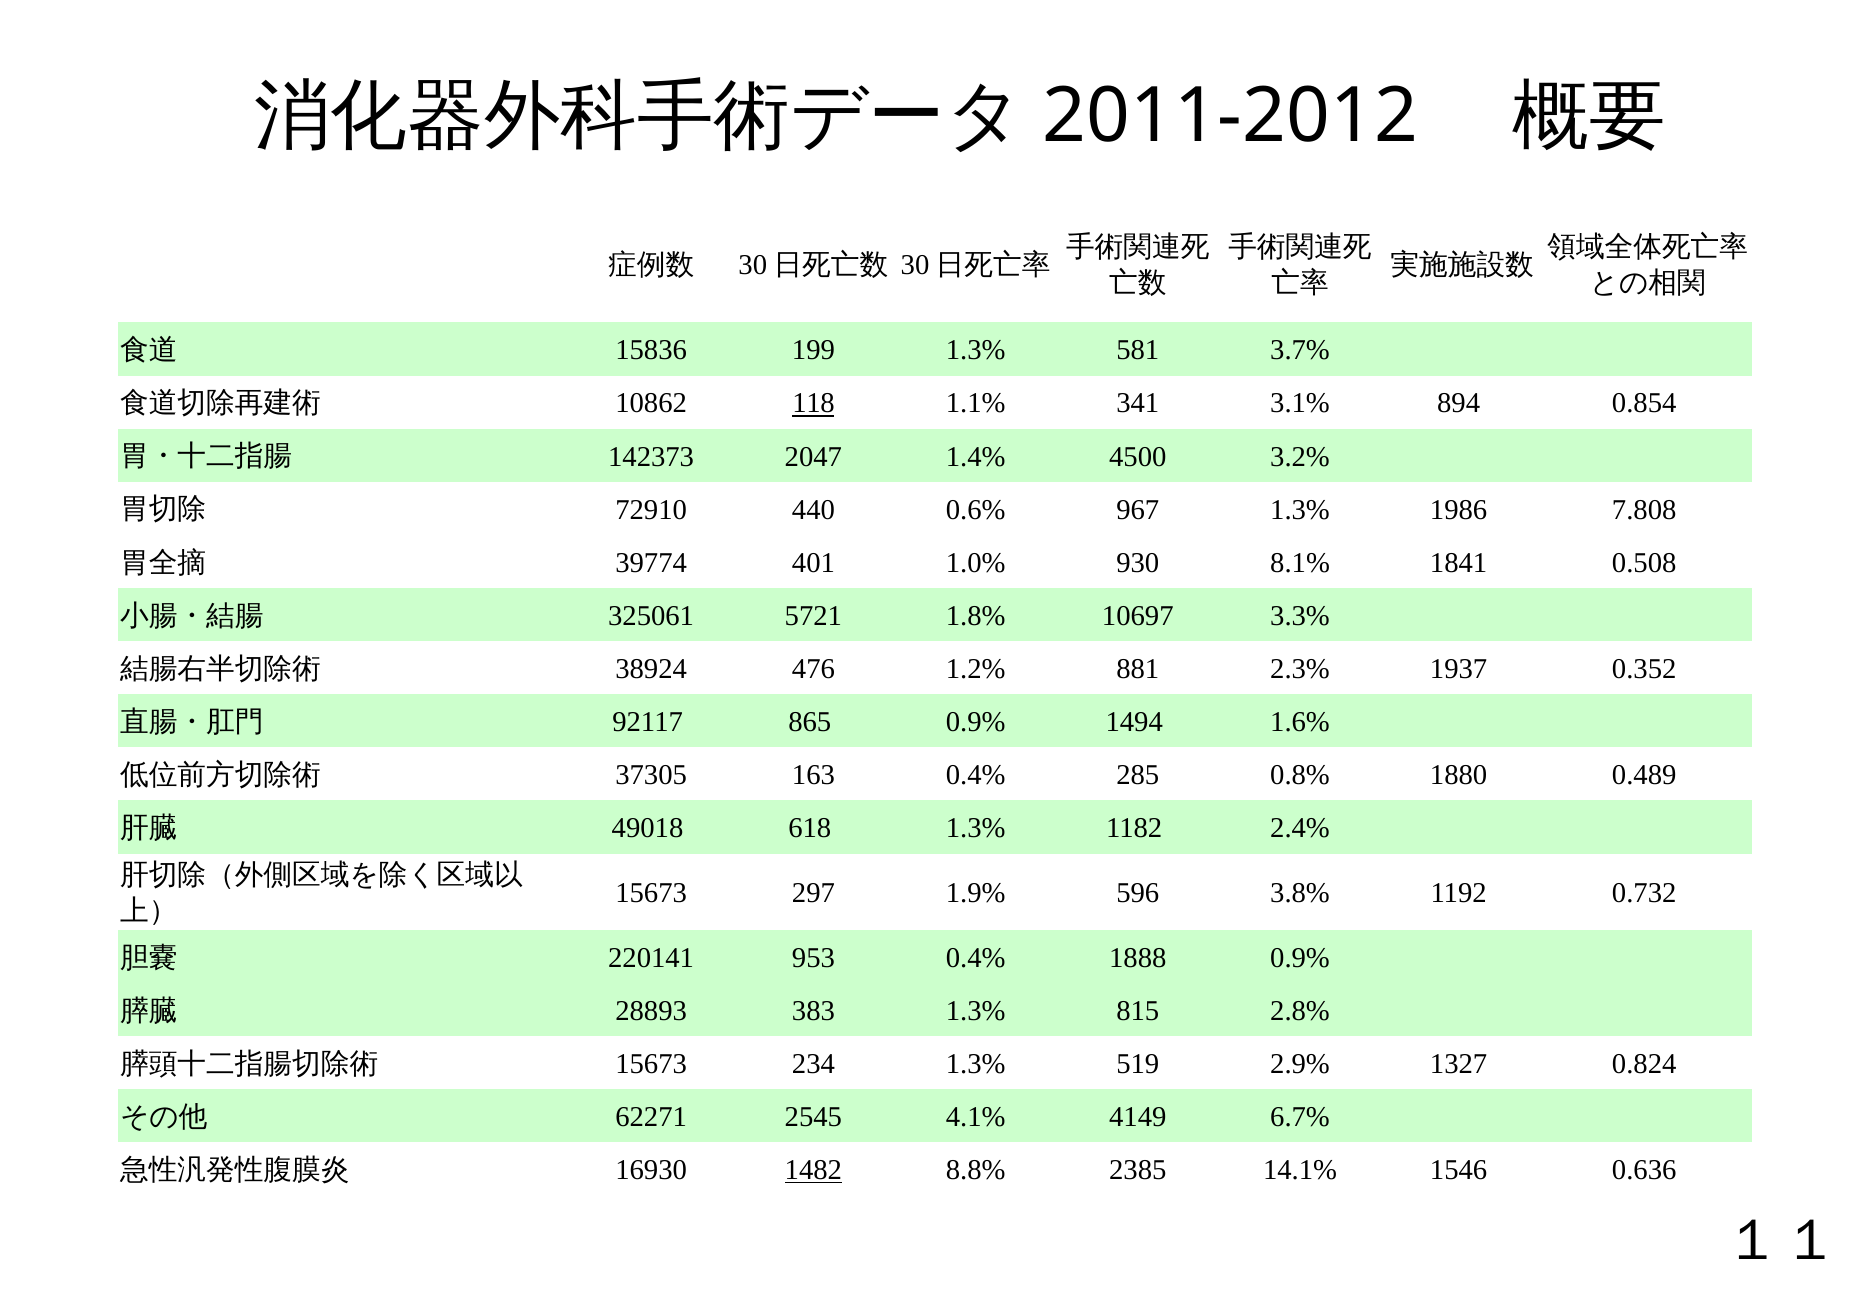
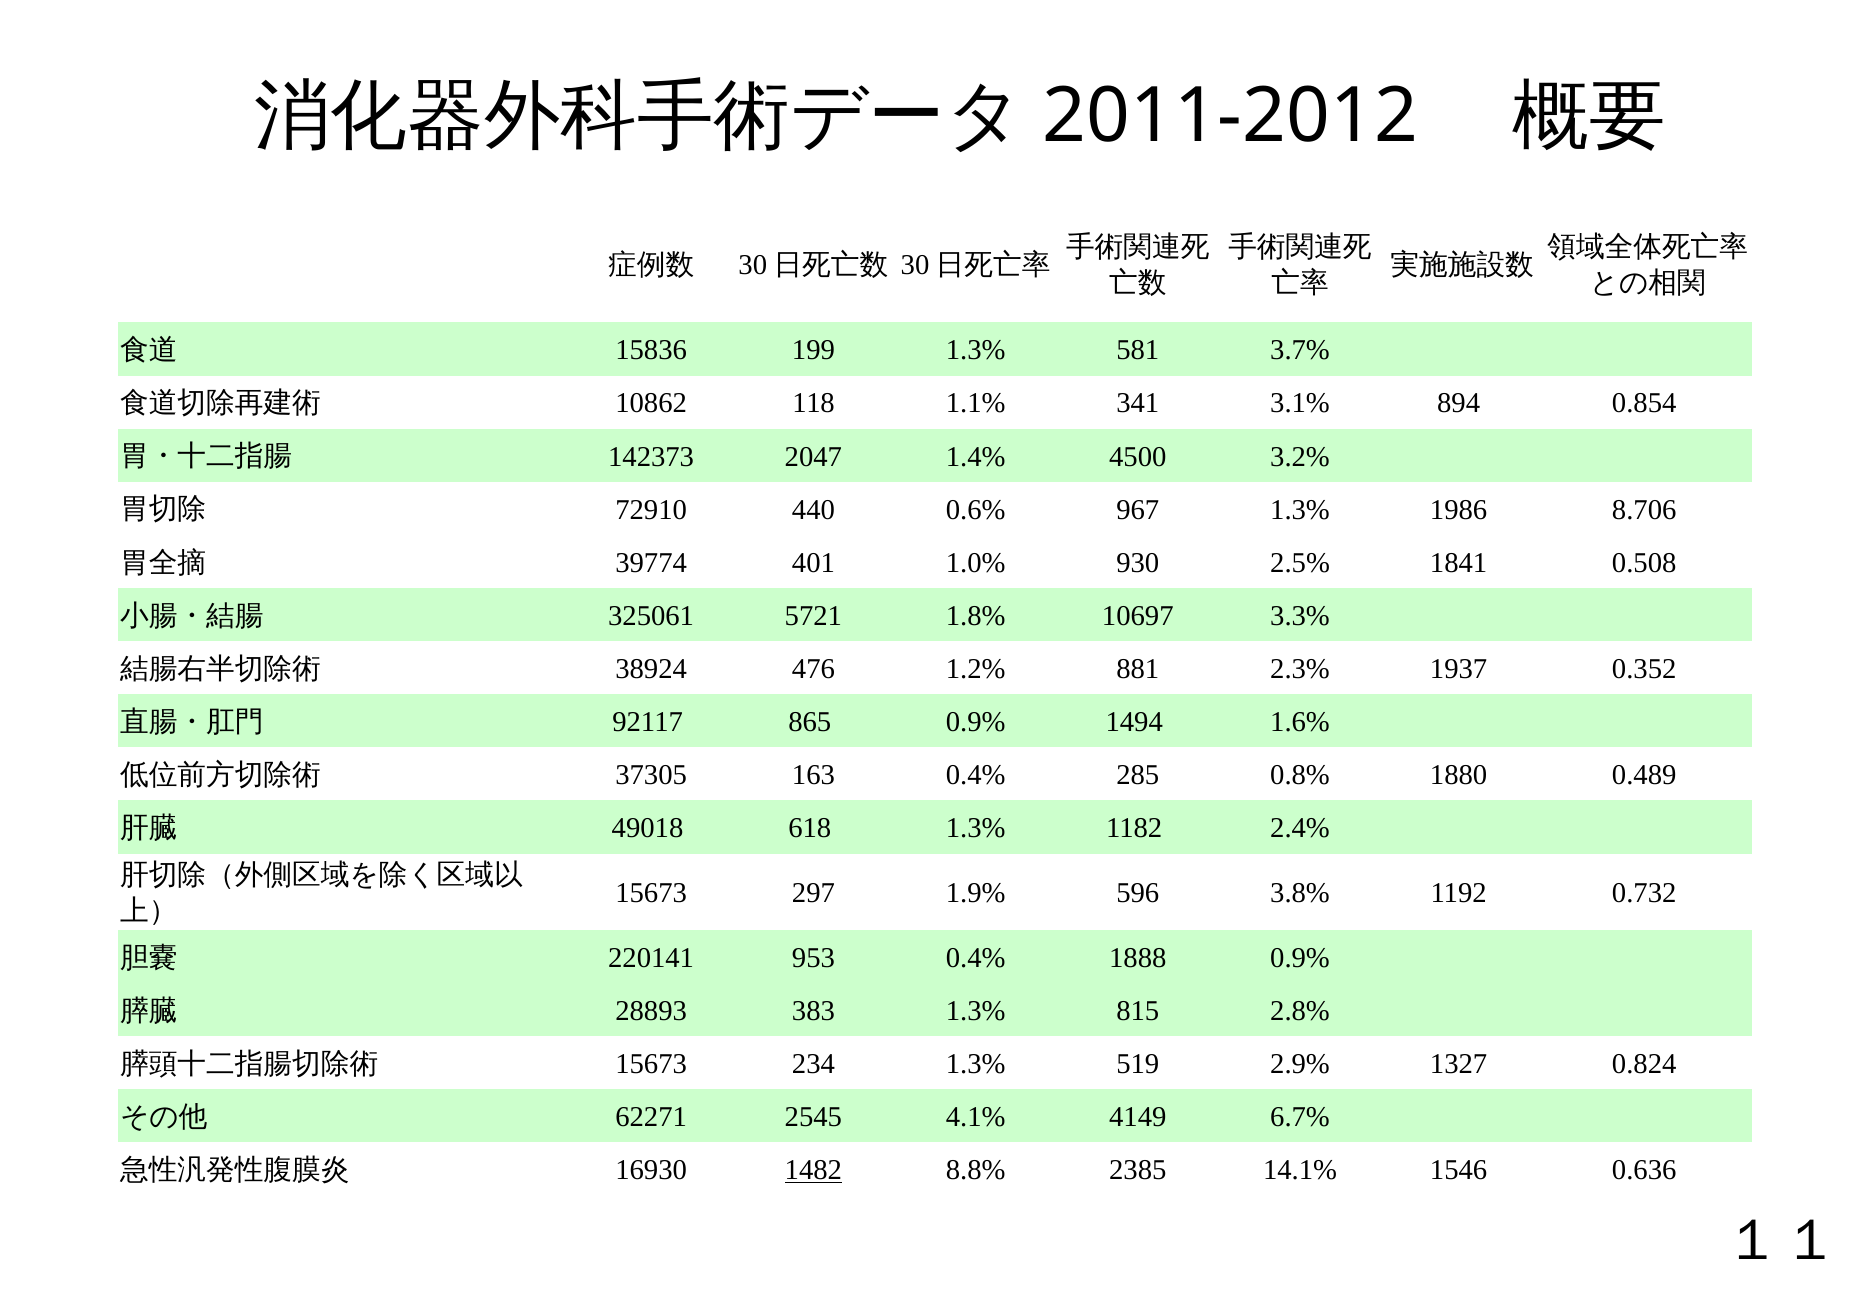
118 underline: present -> none
7.808: 7.808 -> 8.706
8.1%: 8.1% -> 2.5%
